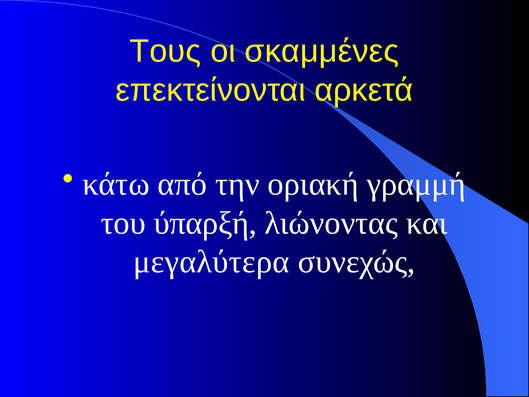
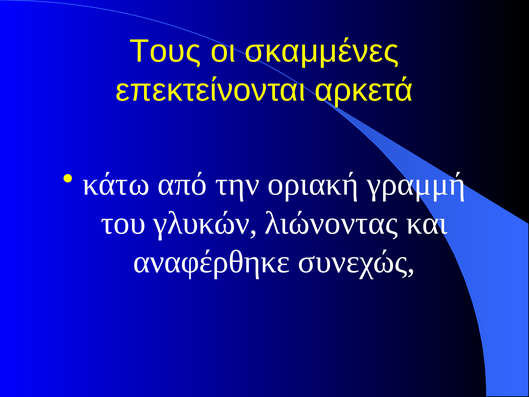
ύπαρξή: ύπαρξή -> γλυκών
μεγαλύτερα: μεγαλύτερα -> αναφέρθηκε
